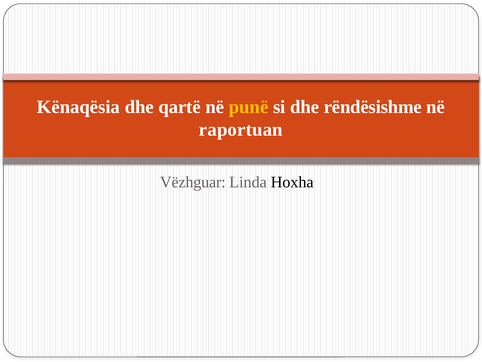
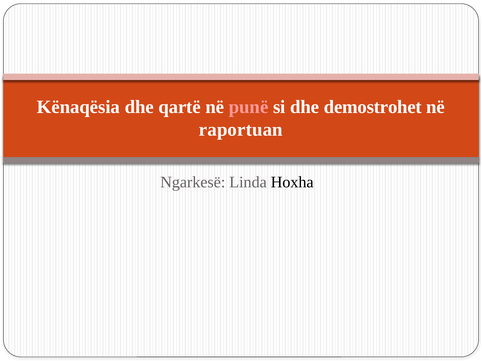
punë colour: yellow -> pink
rëndësishme: rëndësishme -> demostrohet
Vëzhguar: Vëzhguar -> Ngarkesë
